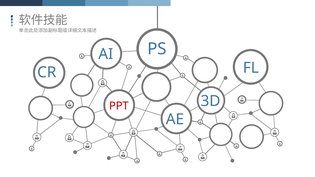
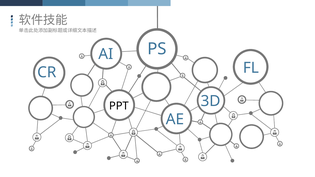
PPT colour: red -> black
